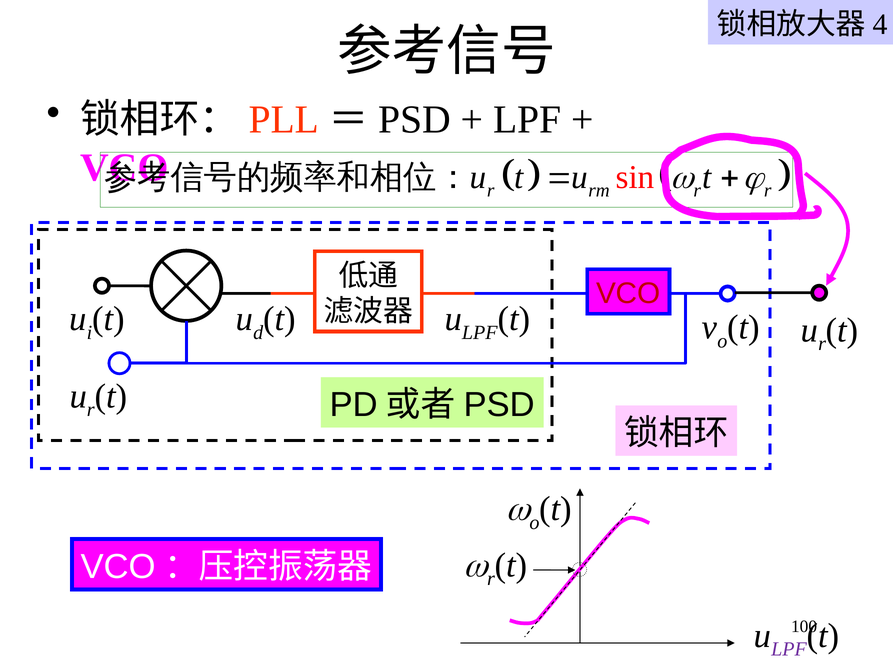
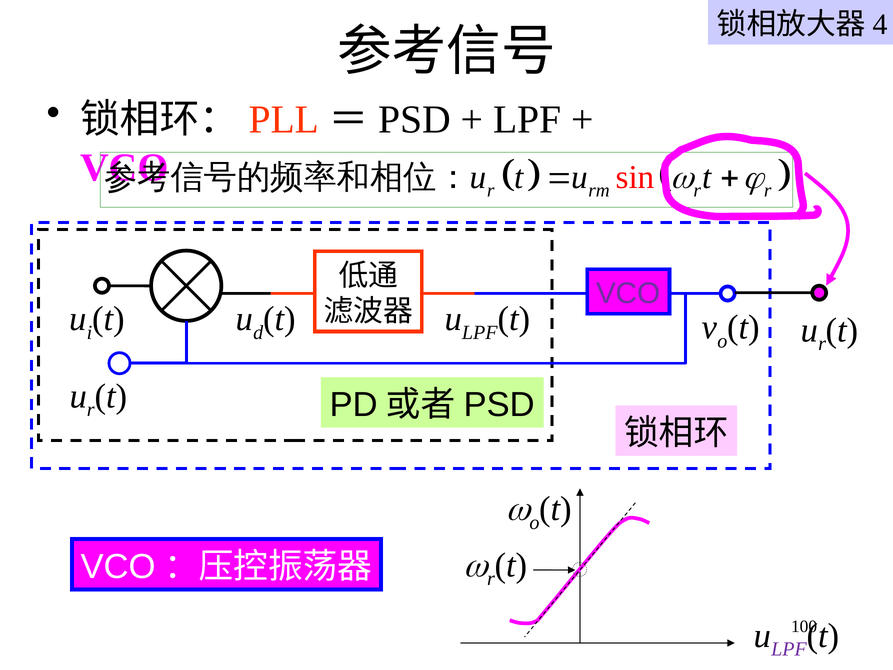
VCO at (628, 293) colour: red -> purple
